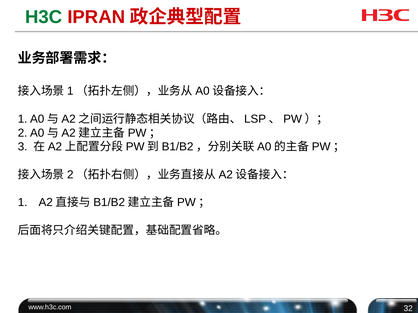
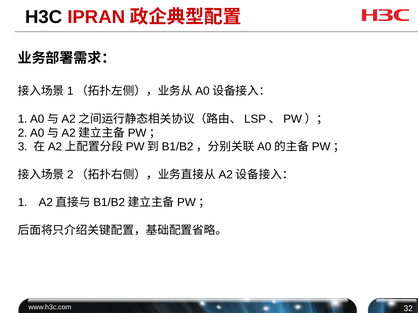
H3C colour: green -> black
